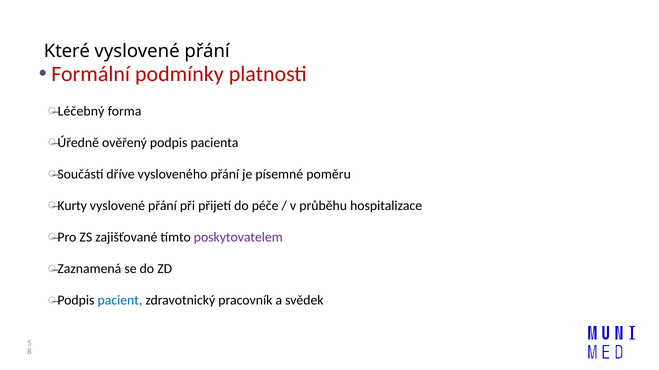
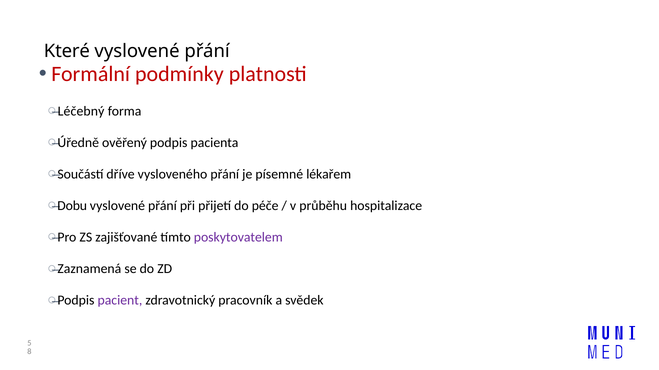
poměru: poměru -> lékařem
Kurty: Kurty -> Dobu
pacient colour: blue -> purple
